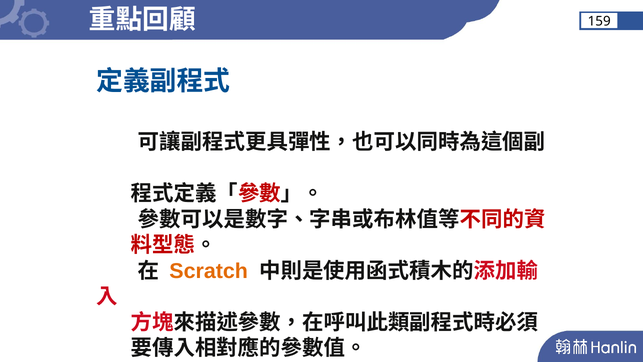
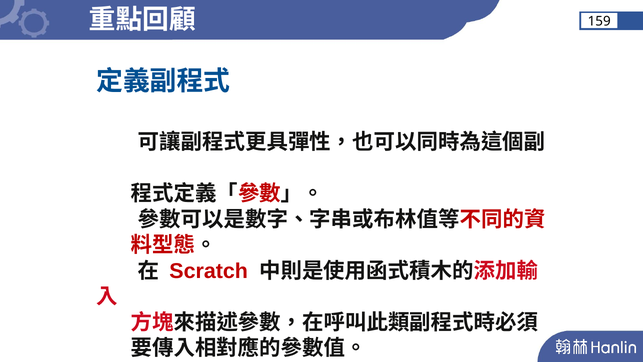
Scratch colour: orange -> red
